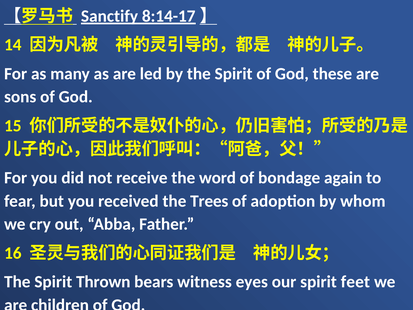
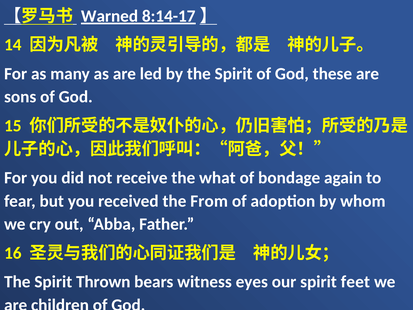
Sanctify: Sanctify -> Warned
word: word -> what
Trees: Trees -> From
